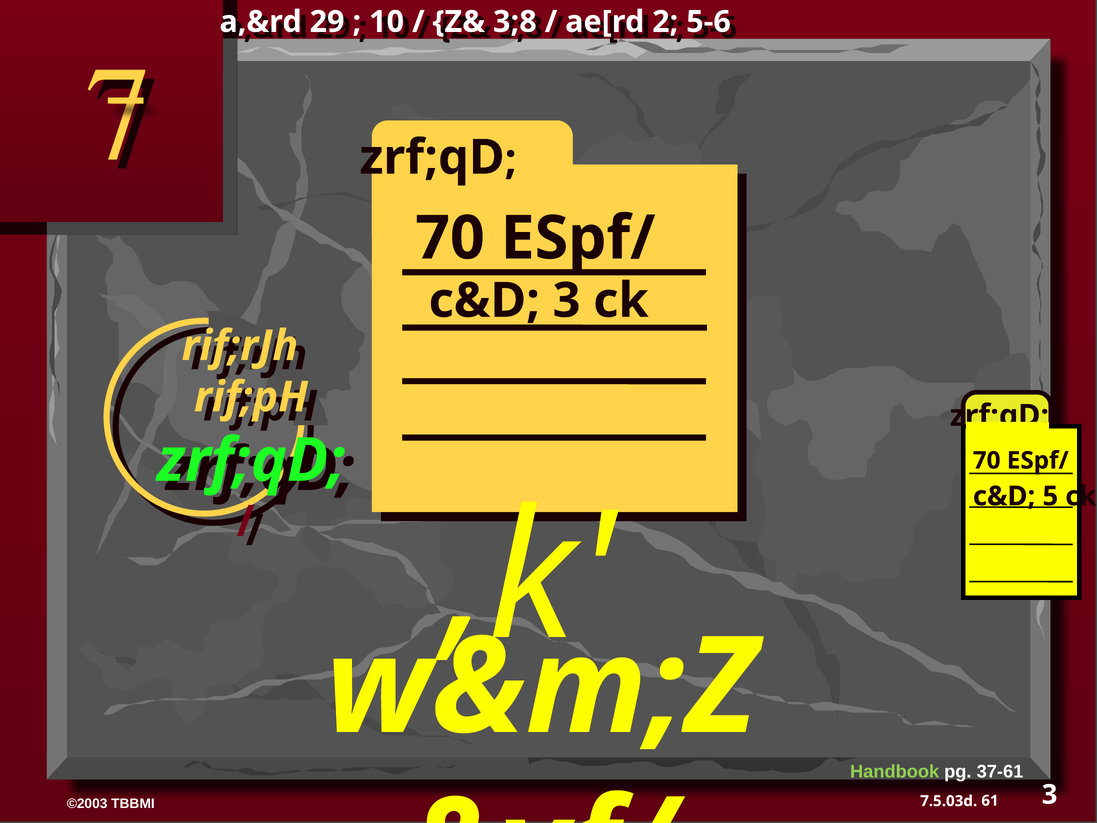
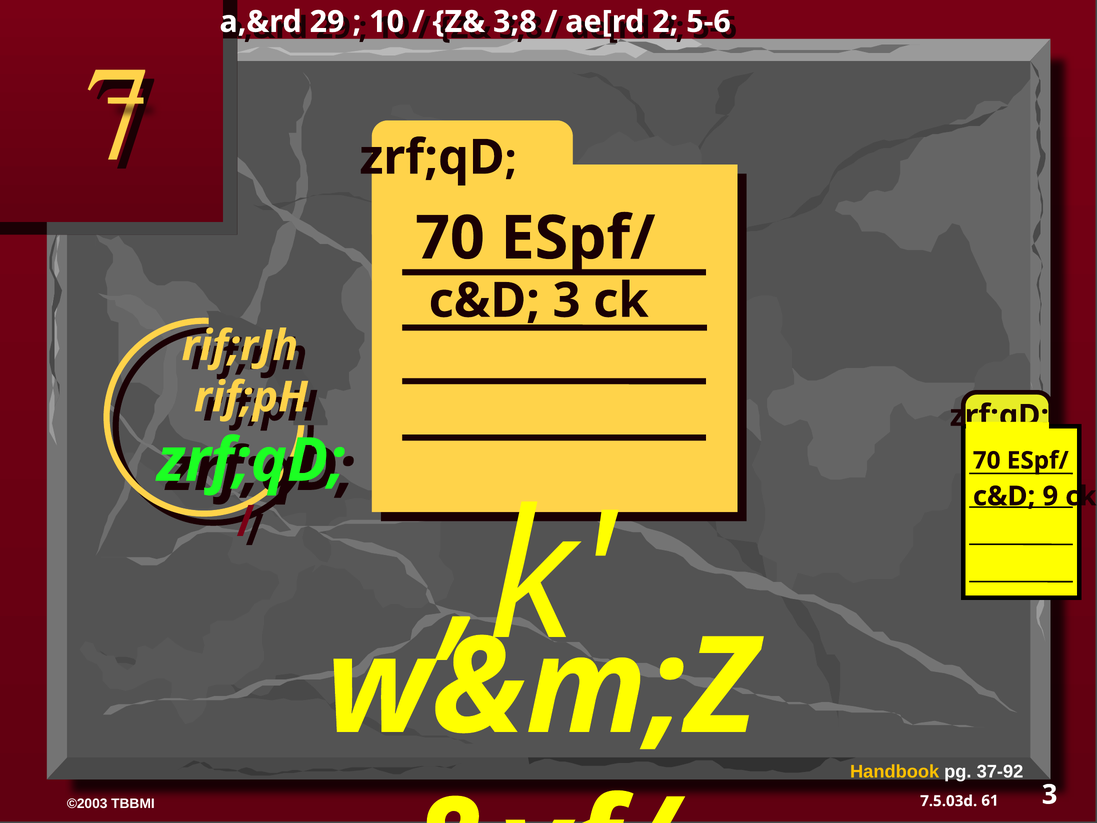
5: 5 -> 9
Handbook colour: light green -> yellow
37-61: 37-61 -> 37-92
